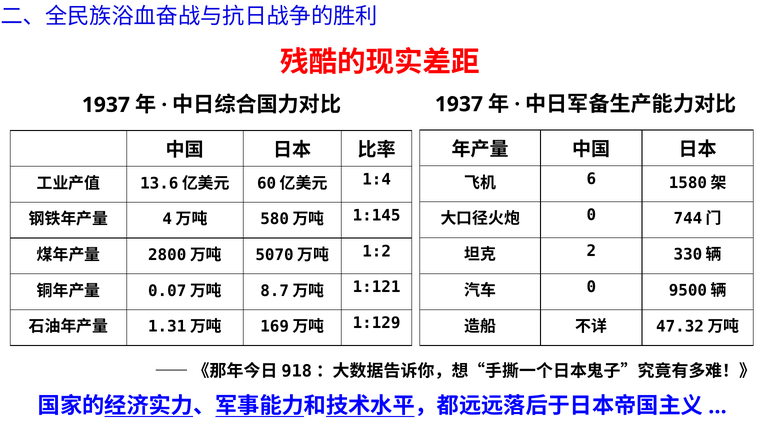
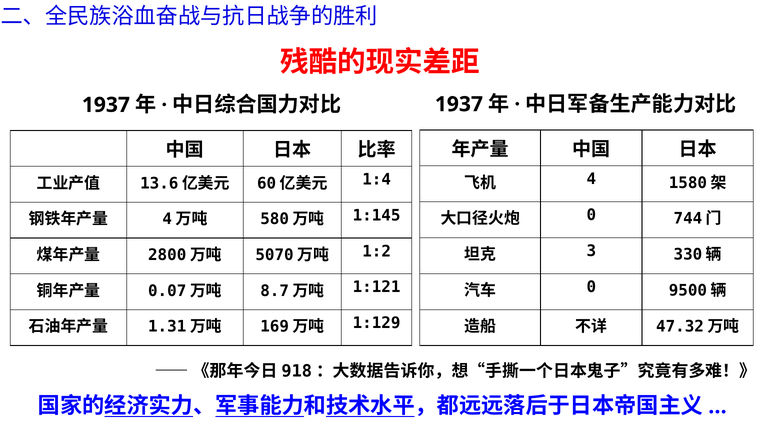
6: 6 -> 4
2: 2 -> 3
